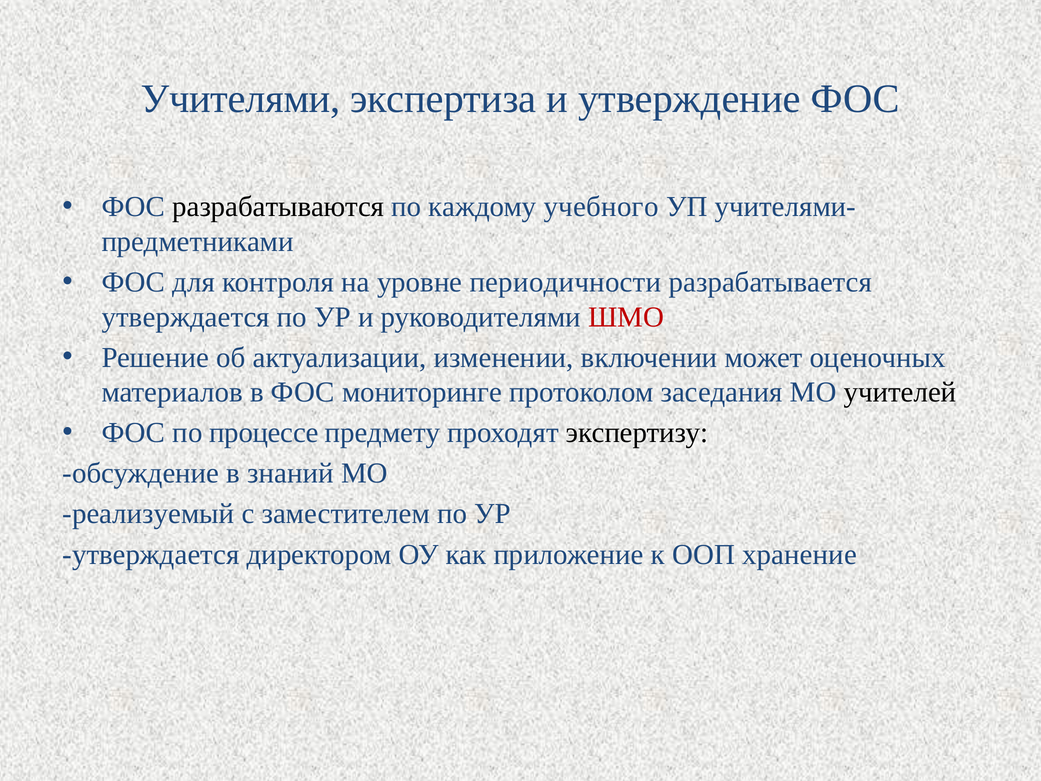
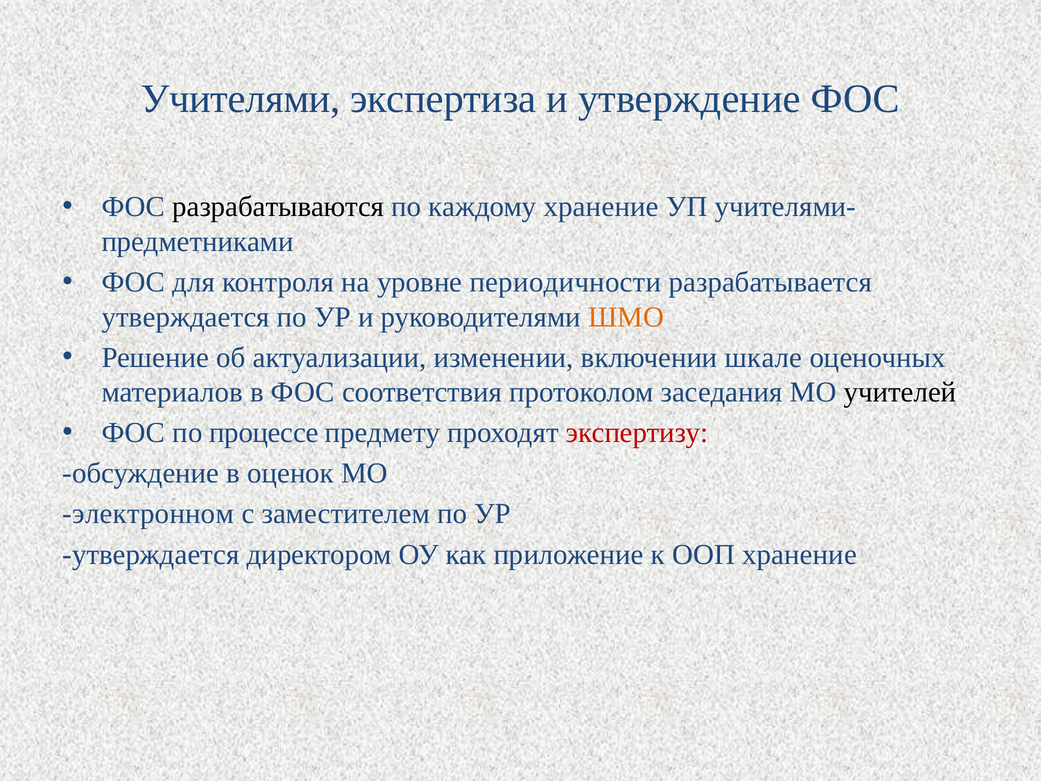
каждому учебного: учебного -> хранение
ШМО colour: red -> orange
может: может -> шкале
мониторинге: мониторинге -> соответствия
экспертизу colour: black -> red
знаний: знаний -> оценок
реализуемый: реализуемый -> электронном
